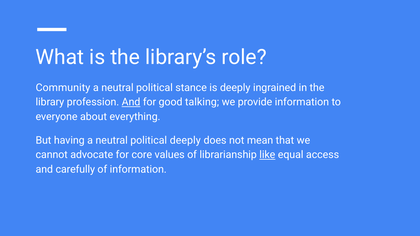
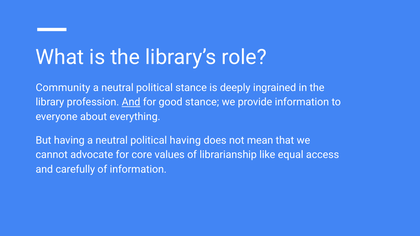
good talking: talking -> stance
political deeply: deeply -> having
like underline: present -> none
